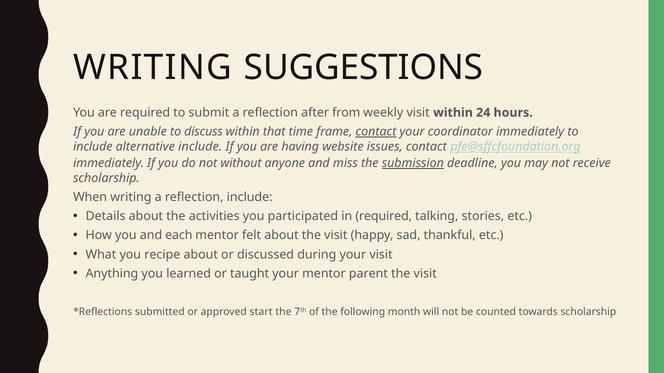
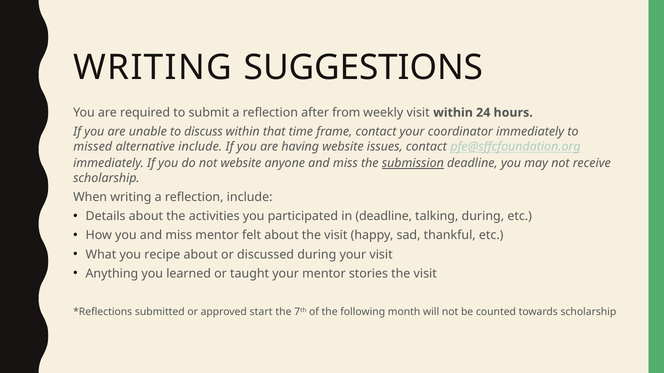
contact at (376, 132) underline: present -> none
include at (93, 147): include -> missed
not without: without -> website
in required: required -> deadline
talking stories: stories -> during
you and each: each -> miss
parent: parent -> stories
